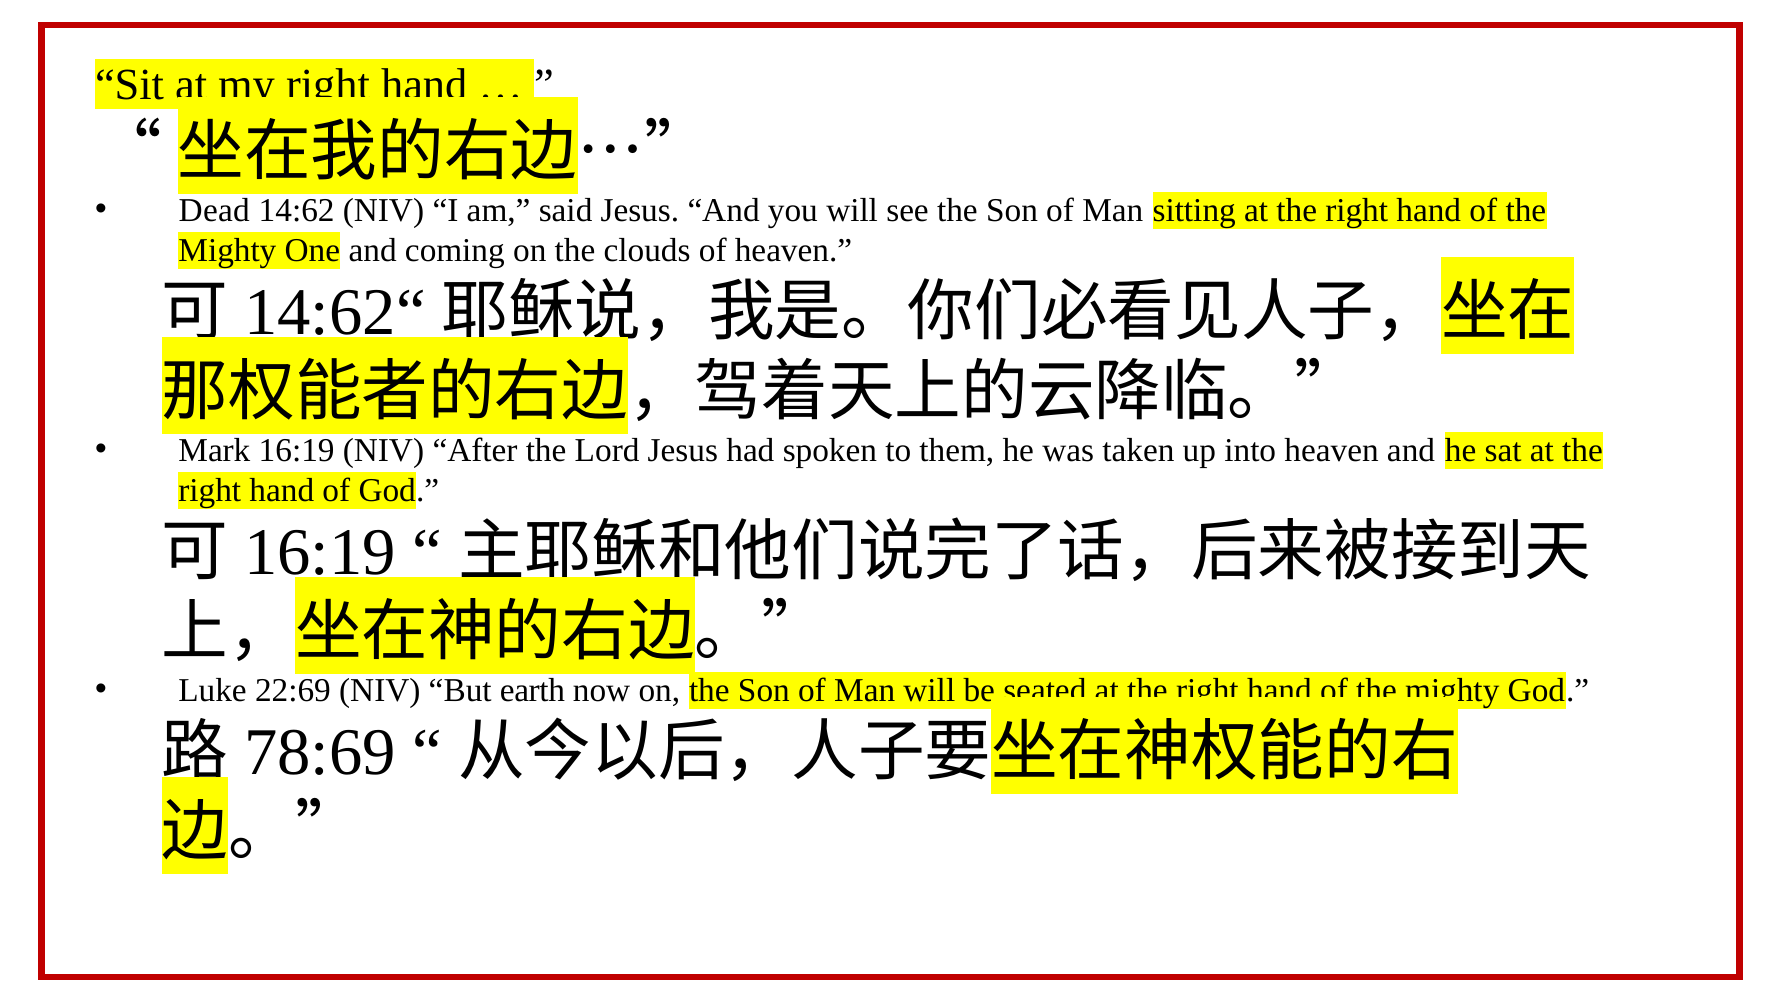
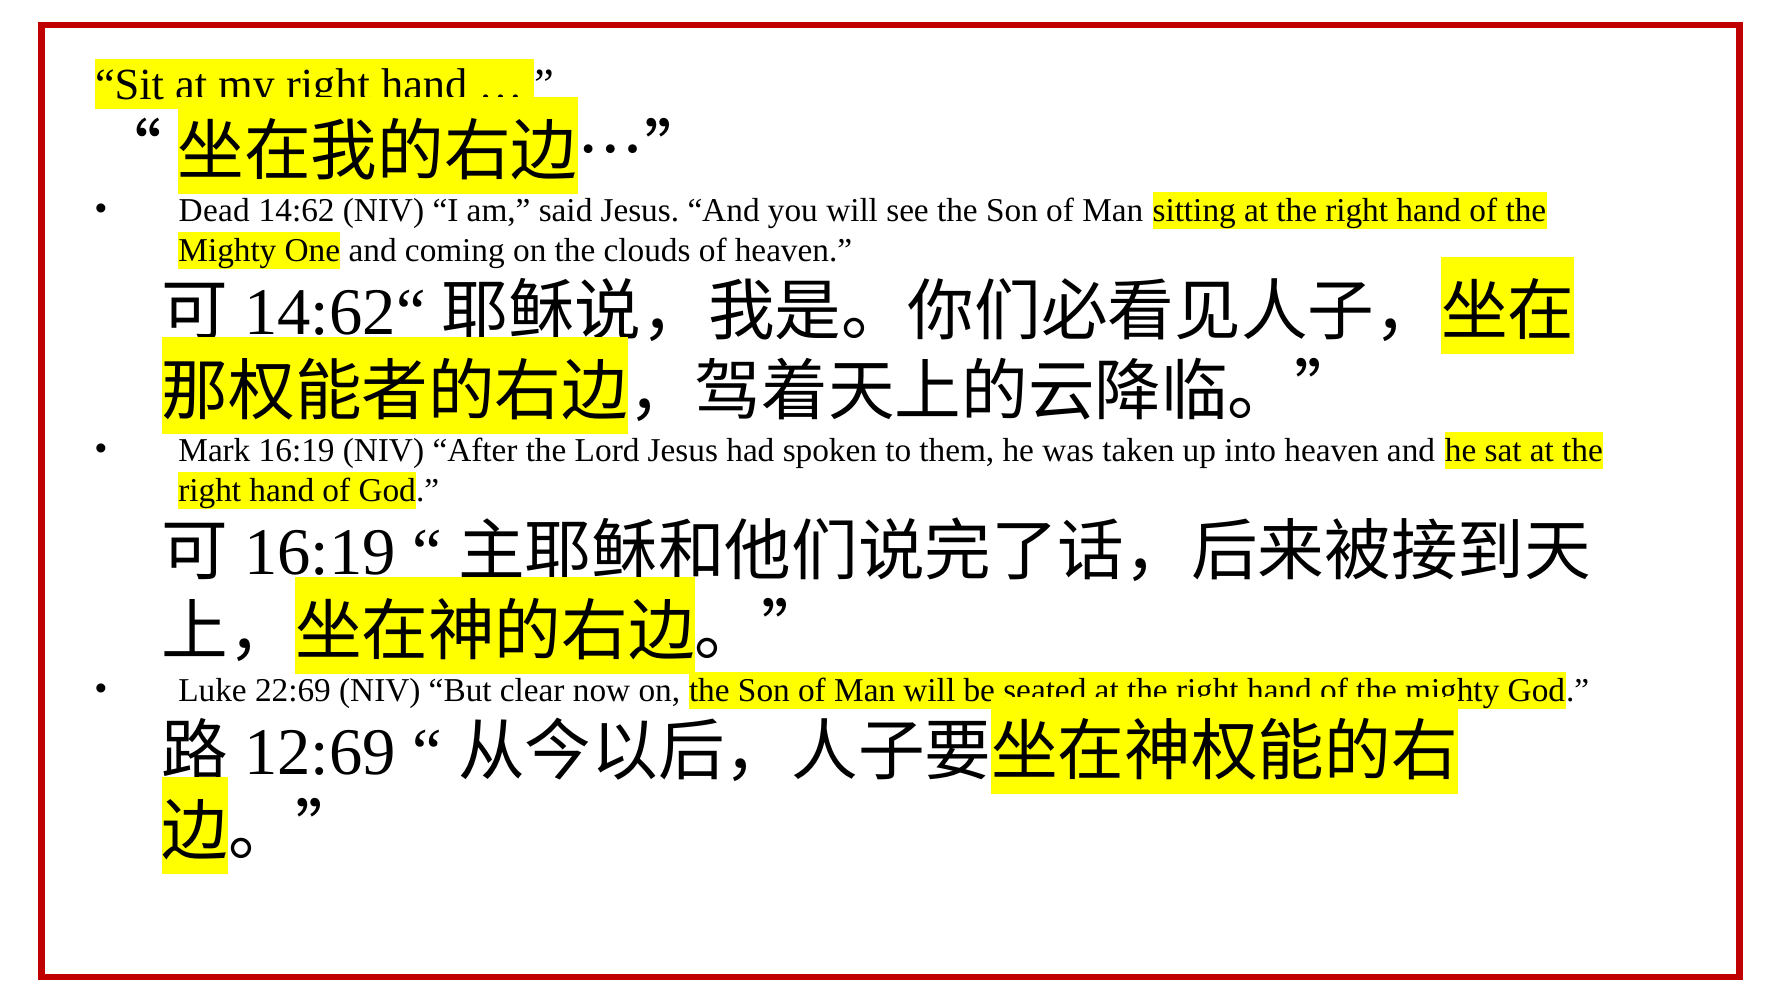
earth: earth -> clear
78:69: 78:69 -> 12:69
